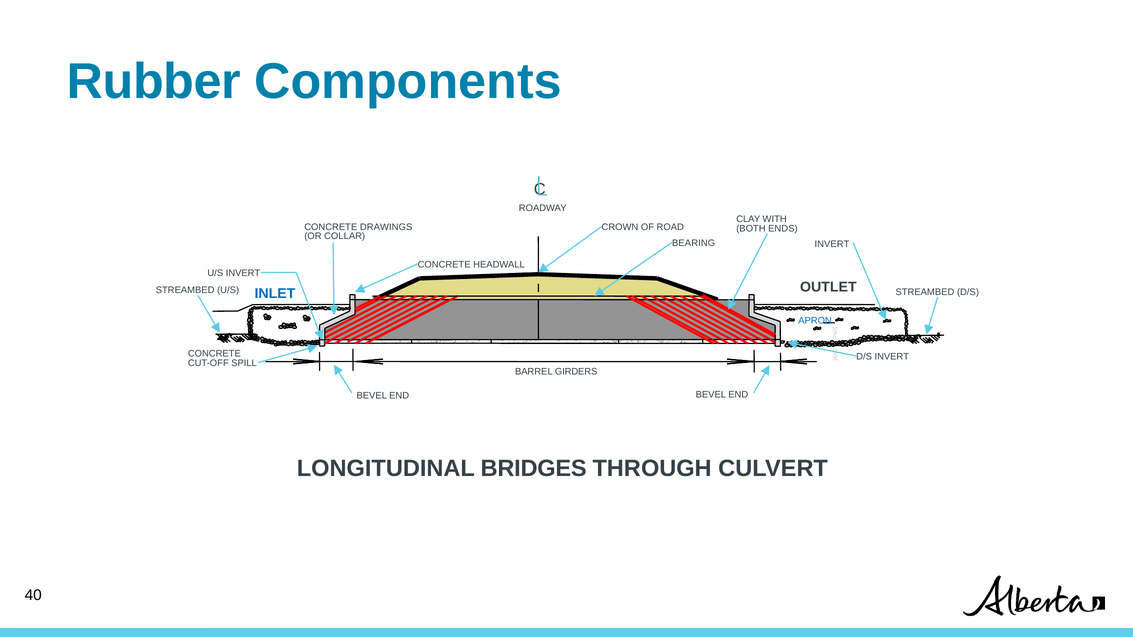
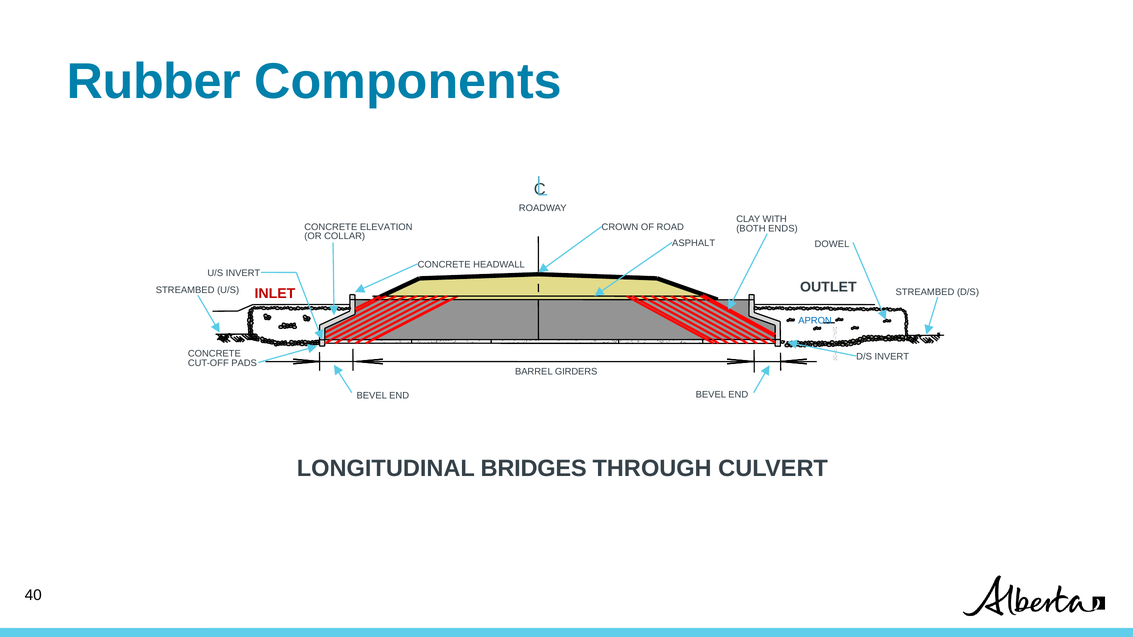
DRAWINGS: DRAWINGS -> ELEVATION
BEARING: BEARING -> ASPHALT
INVERT at (832, 244): INVERT -> DOWEL
INLET colour: blue -> red
SPILL: SPILL -> PADS
